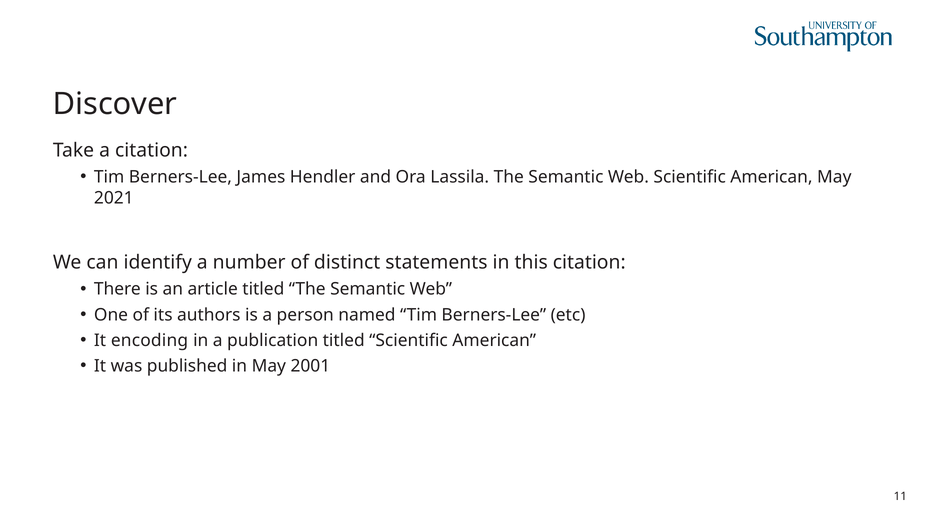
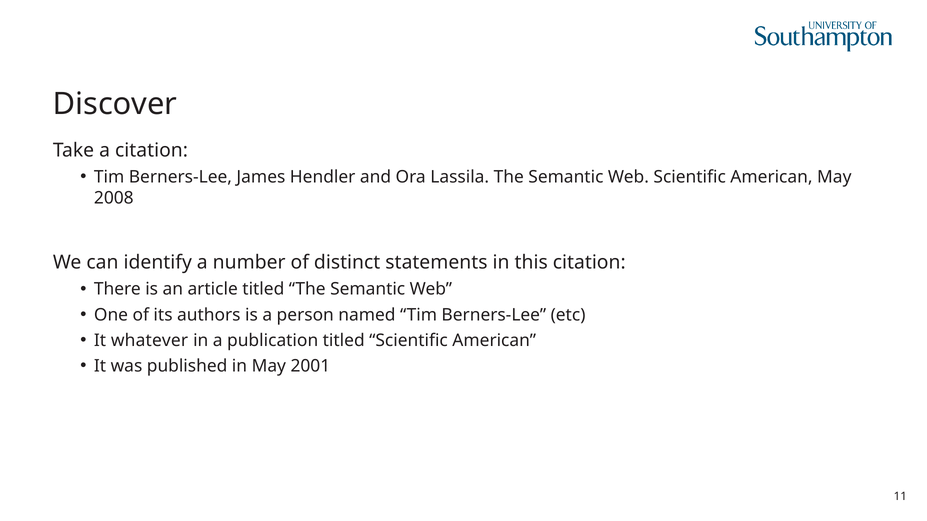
2021: 2021 -> 2008
encoding: encoding -> whatever
